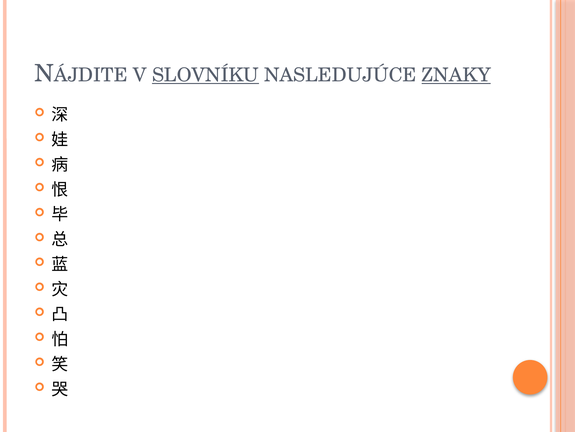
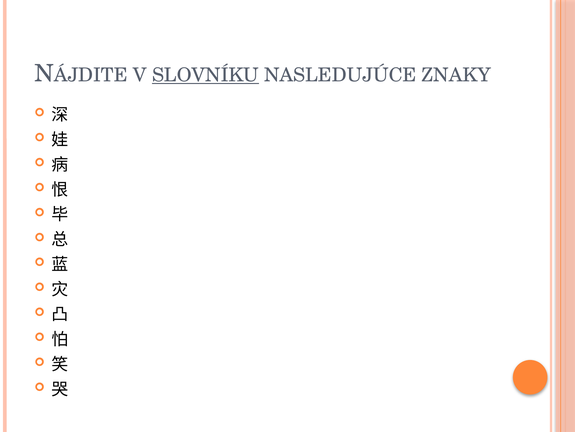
ZNAKY underline: present -> none
